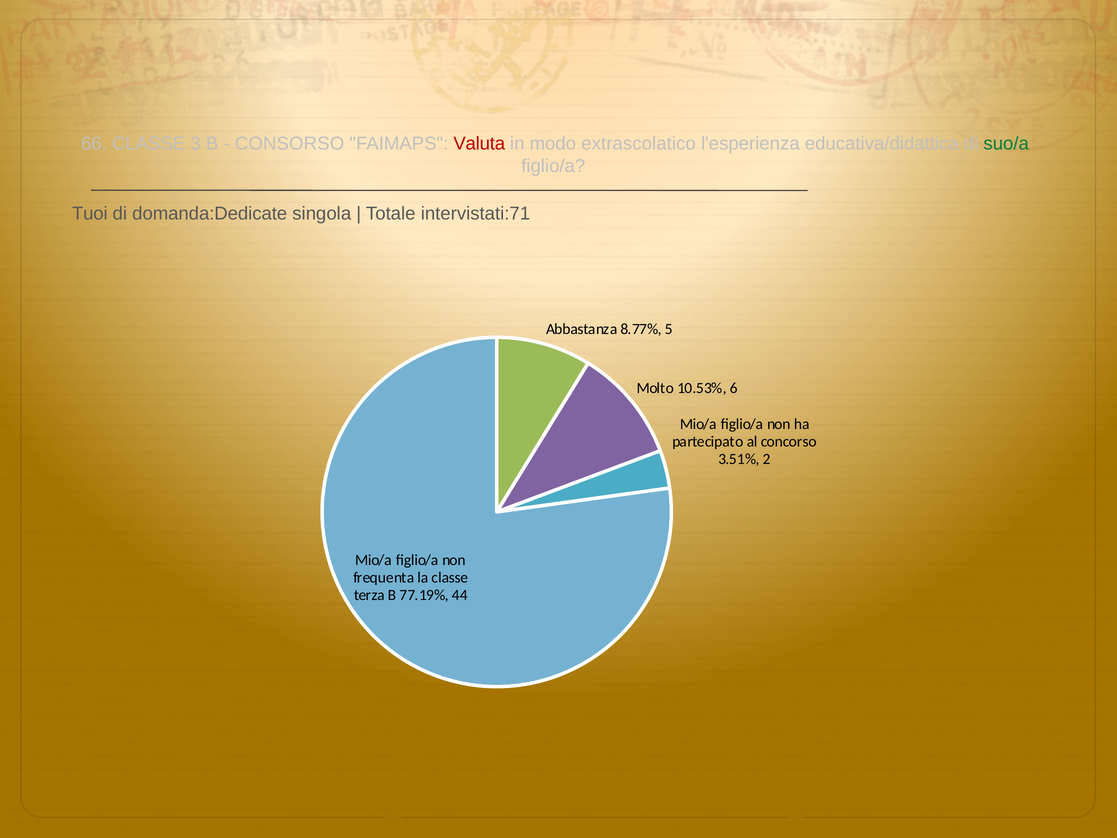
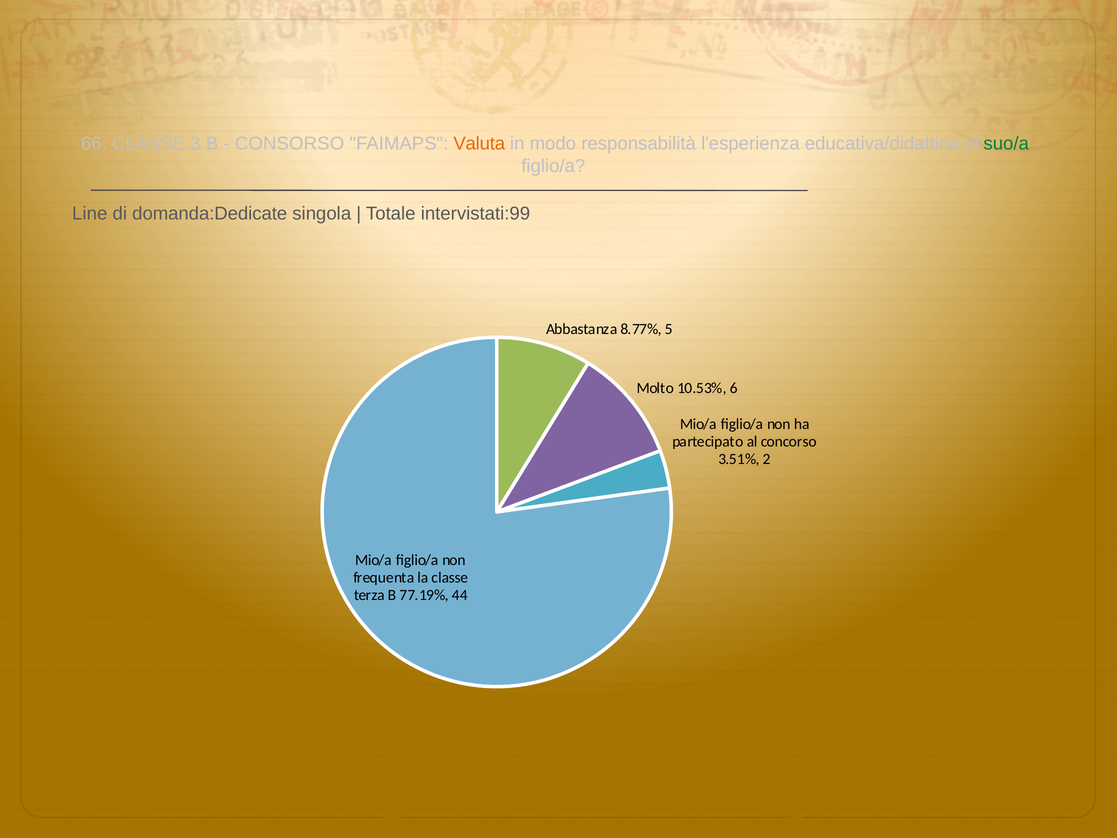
Valuta colour: red -> orange
extrascolatico: extrascolatico -> responsabilità
Tuoi: Tuoi -> Line
intervistati:71: intervistati:71 -> intervistati:99
